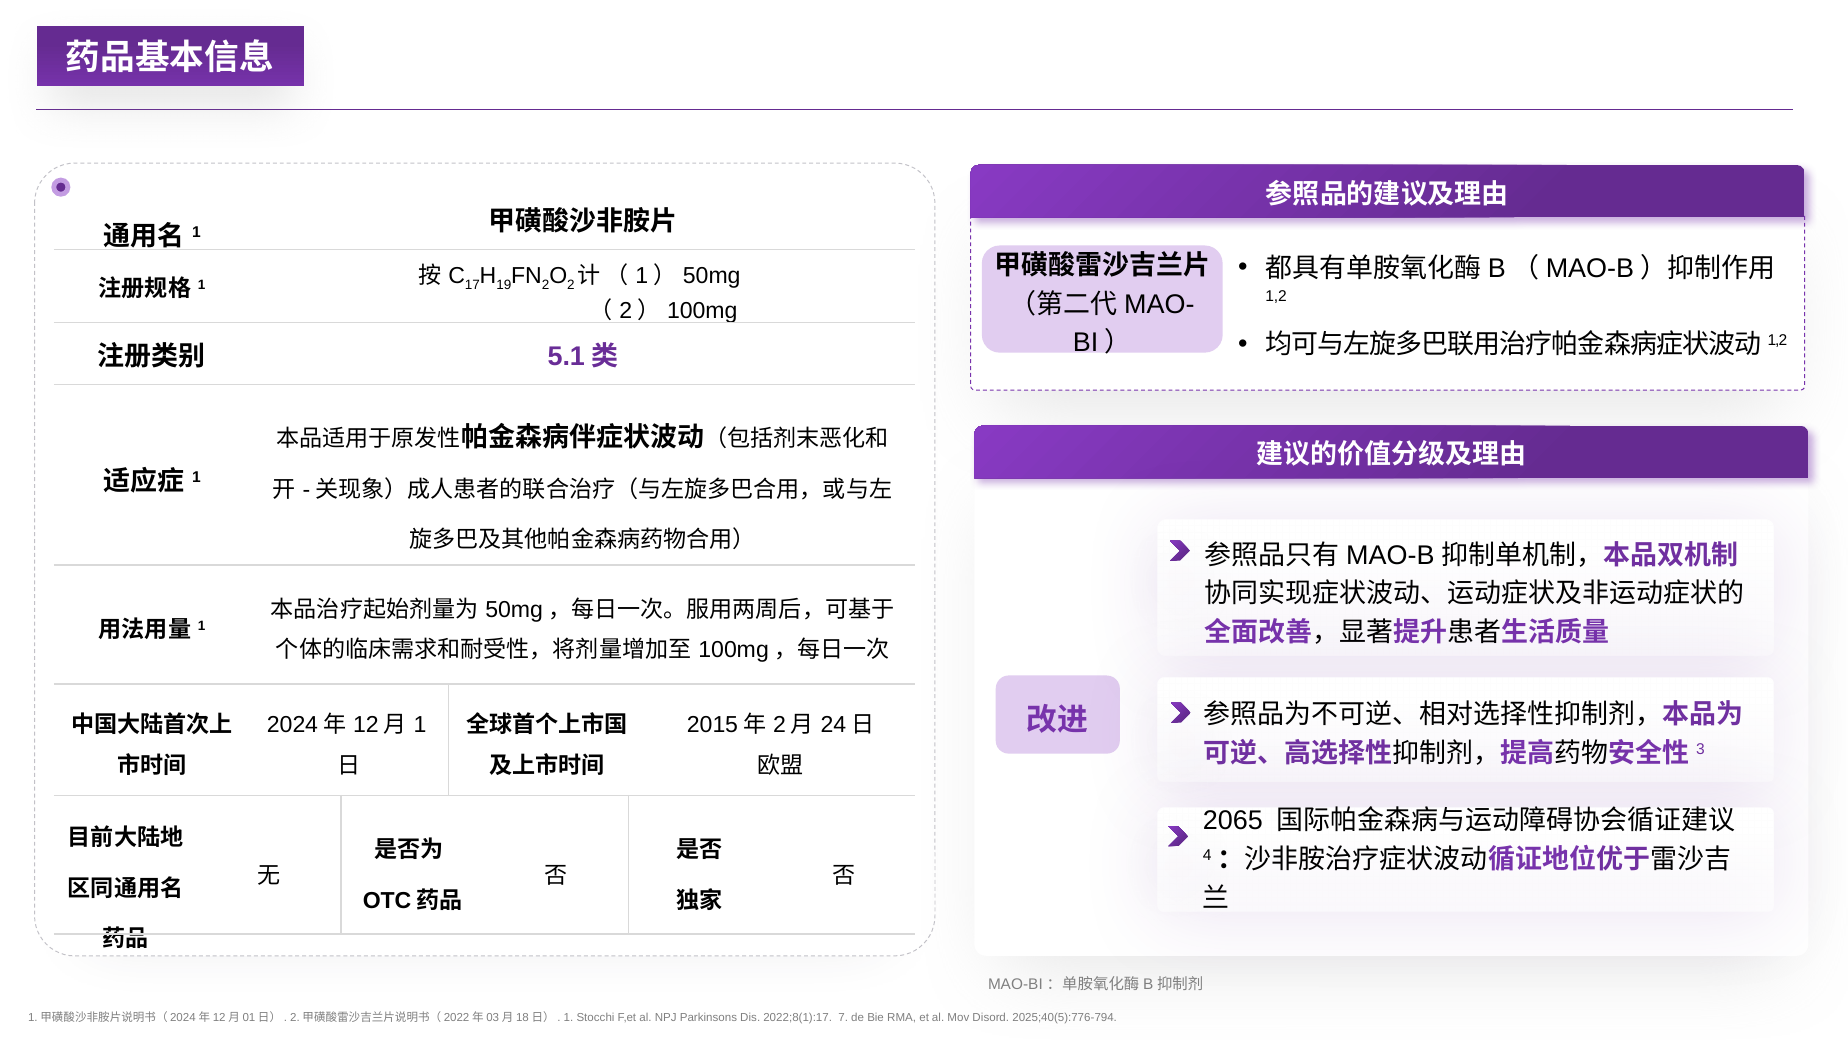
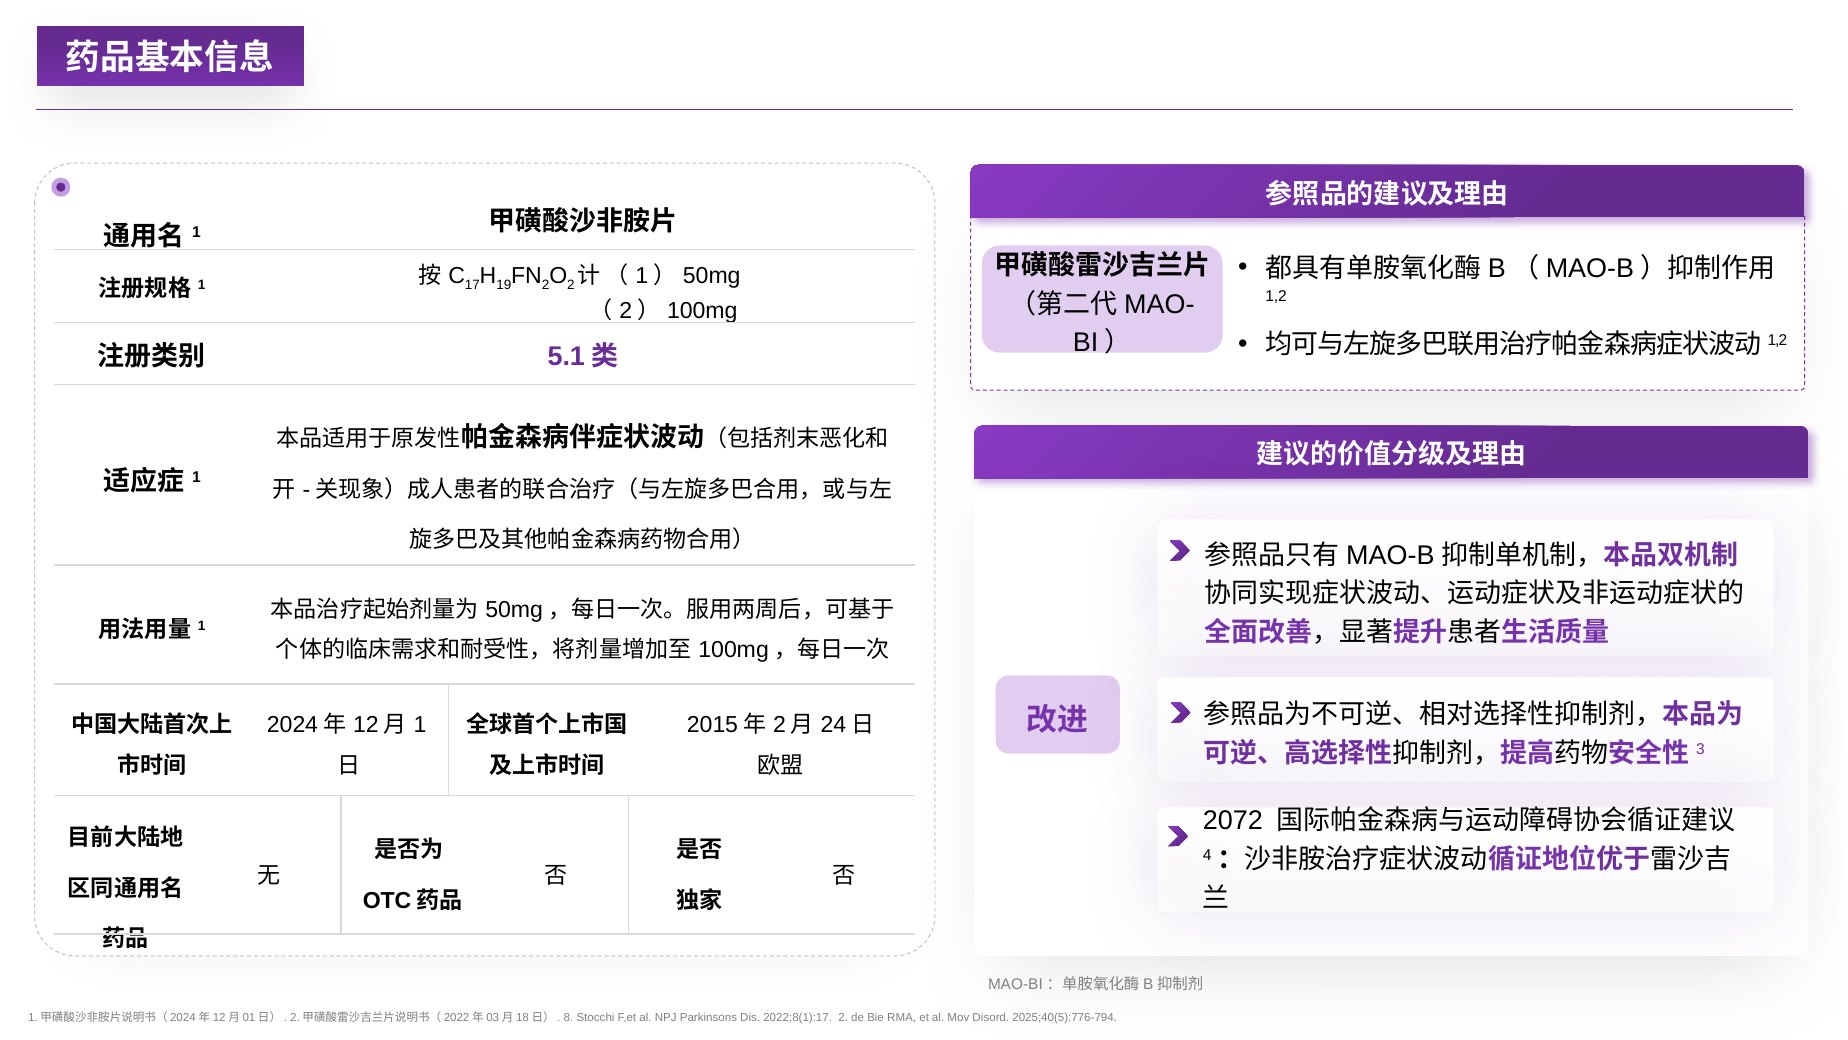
2065: 2065 -> 2072
1 at (569, 1018): 1 -> 8
2022;8(1):17 7: 7 -> 2
